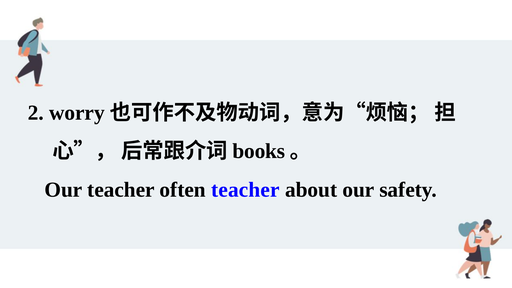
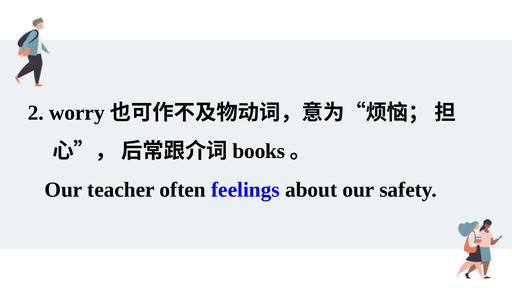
often teacher: teacher -> feelings
